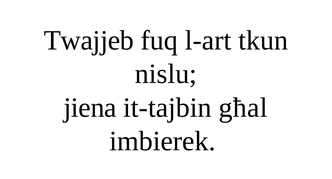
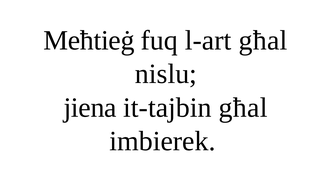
Twajjeb: Twajjeb -> Meħtieġ
l-art tkun: tkun -> għal
